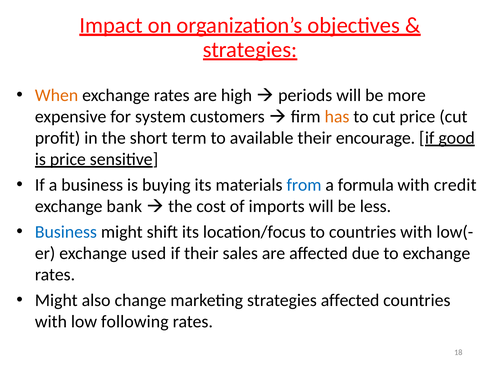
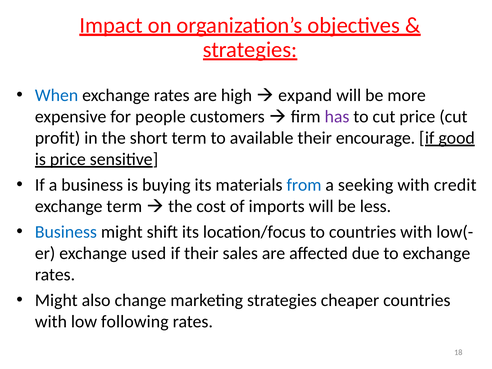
When colour: orange -> blue
periods: periods -> expand
system: system -> people
has colour: orange -> purple
formula: formula -> seeking
exchange bank: bank -> term
strategies affected: affected -> cheaper
